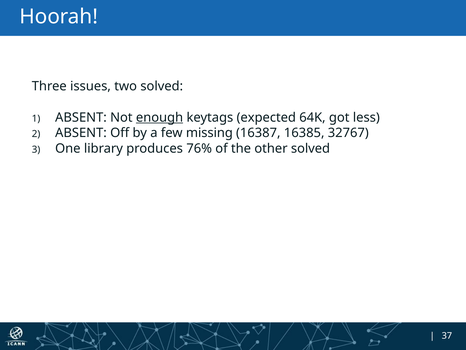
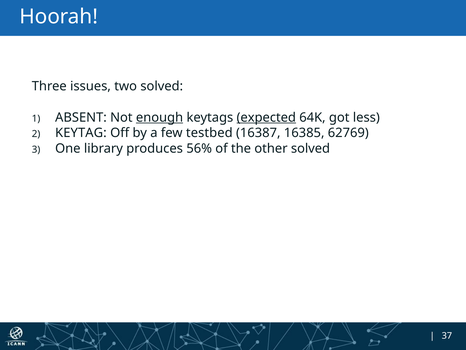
expected underline: none -> present
ABSENT at (81, 133): ABSENT -> KEYTAG
missing: missing -> testbed
32767: 32767 -> 62769
76%: 76% -> 56%
